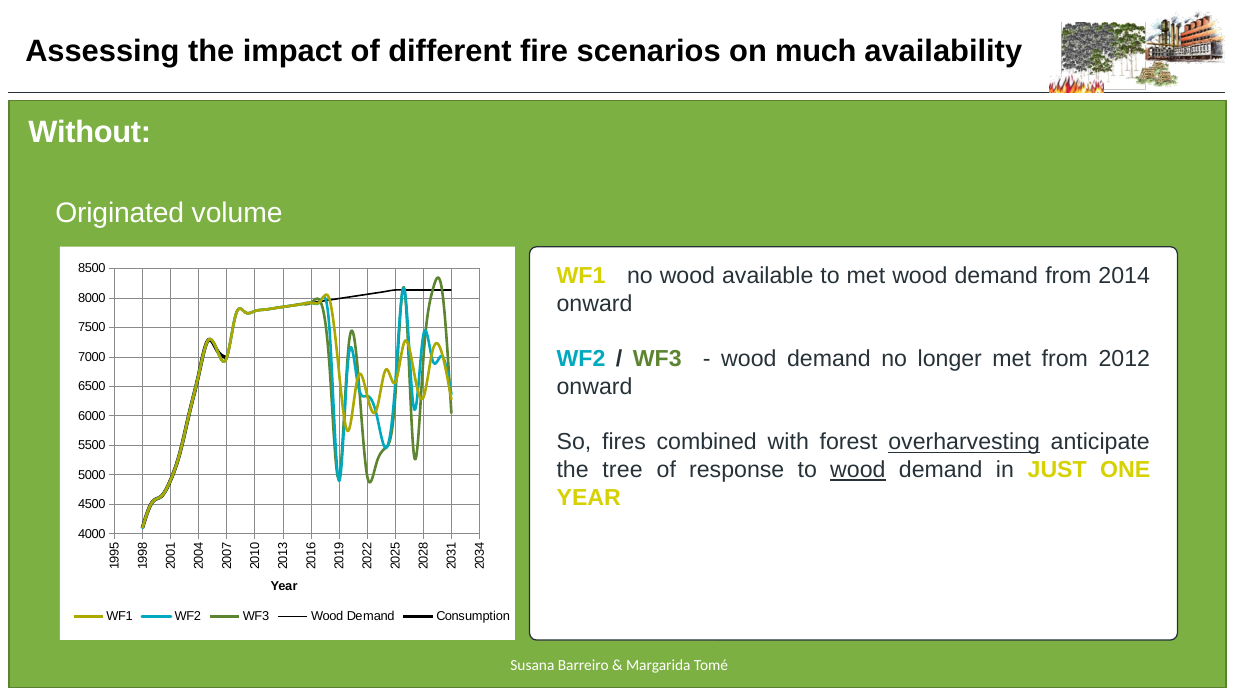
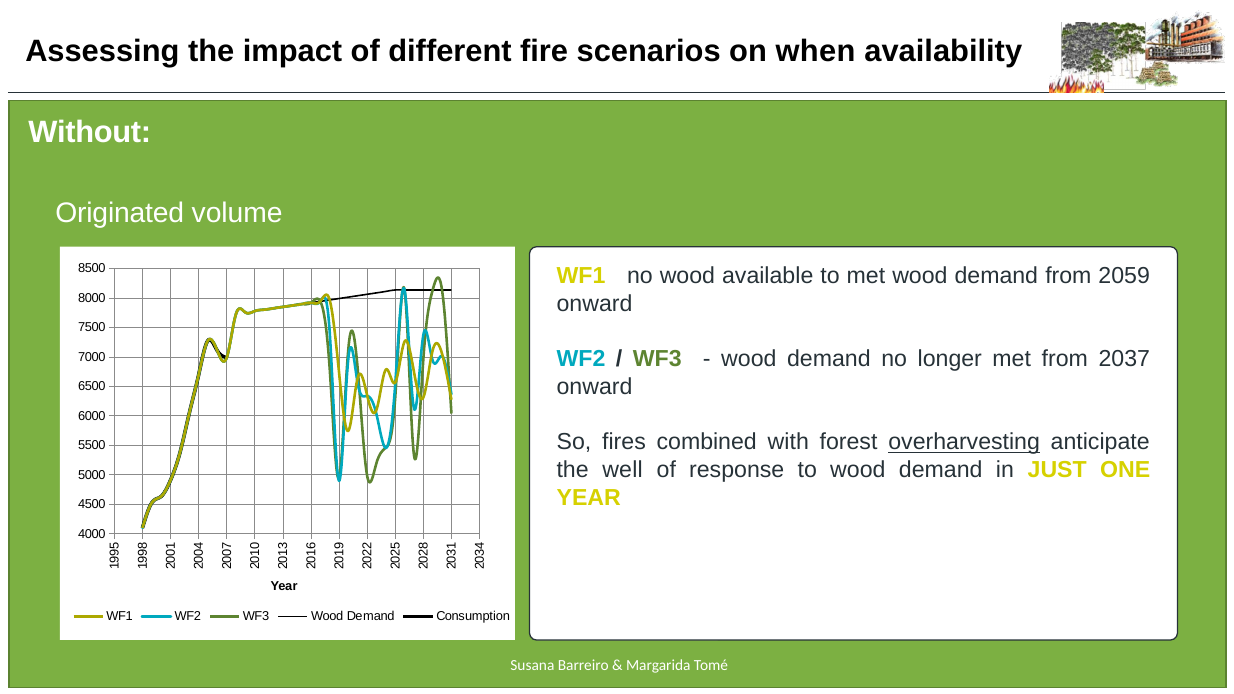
much: much -> when
2014: 2014 -> 2059
2012: 2012 -> 2037
tree: tree -> well
wood at (858, 470) underline: present -> none
